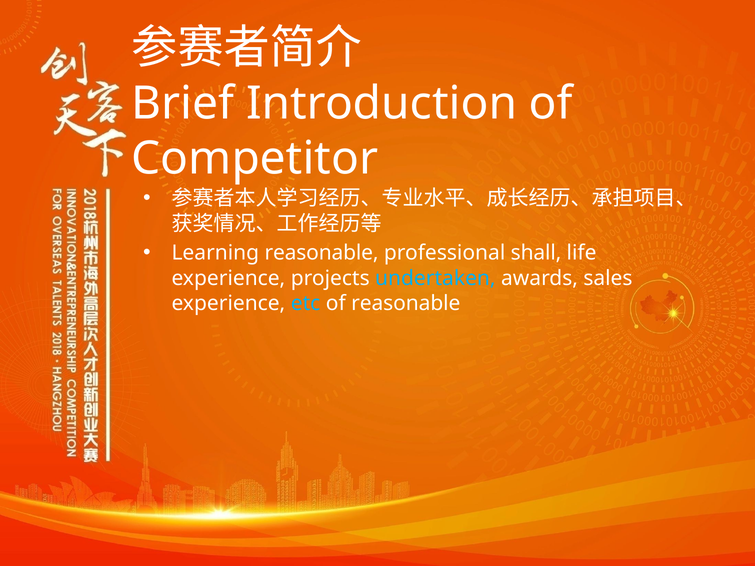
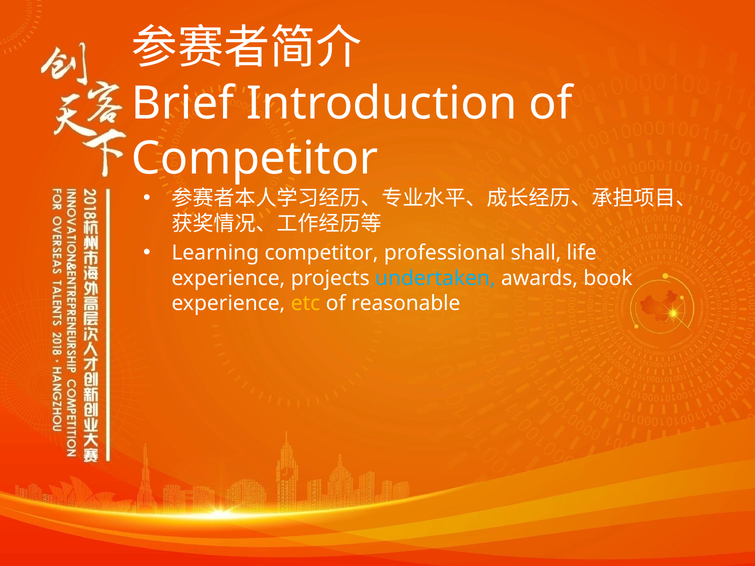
Learning reasonable: reasonable -> competitor
sales: sales -> book
etc colour: light blue -> yellow
